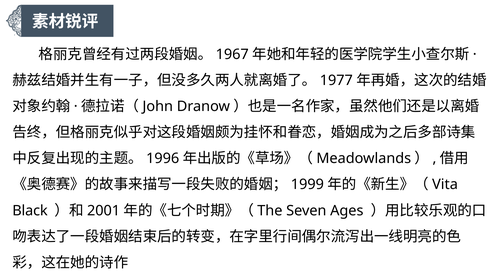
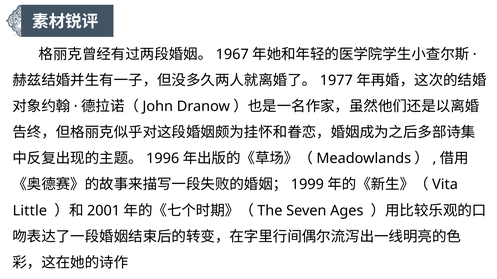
Black: Black -> Little
